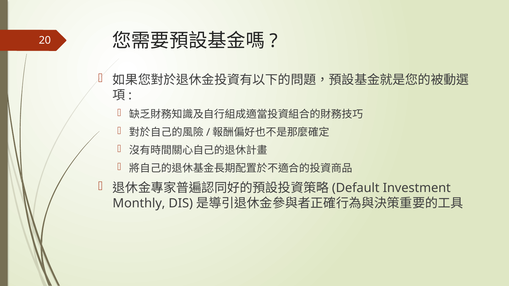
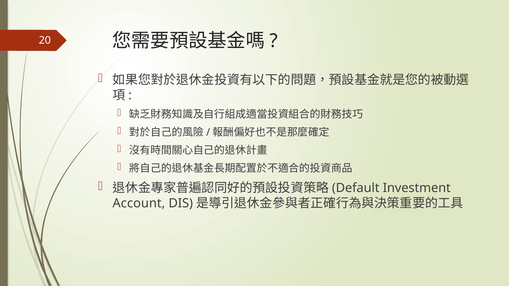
Monthly: Monthly -> Account
